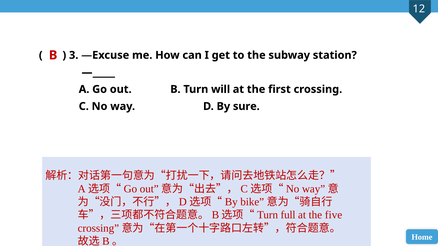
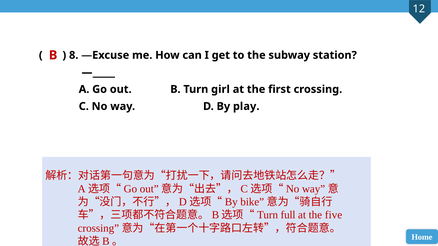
3: 3 -> 8
will: will -> girl
sure: sure -> play
